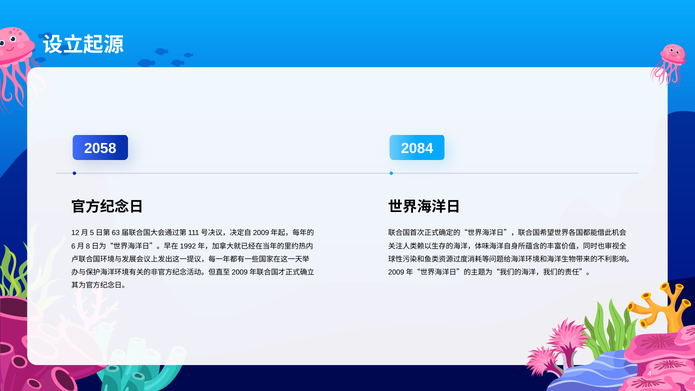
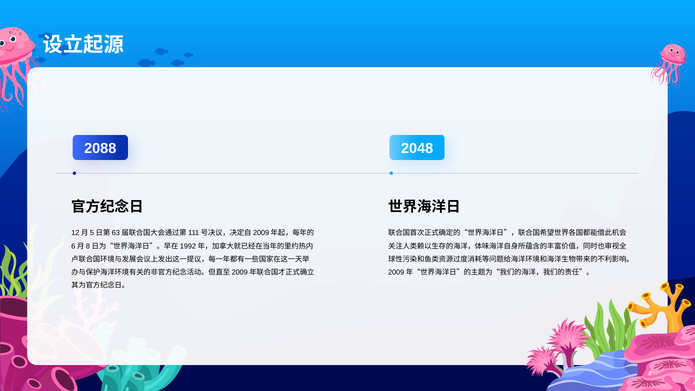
2058: 2058 -> 2088
2084: 2084 -> 2048
